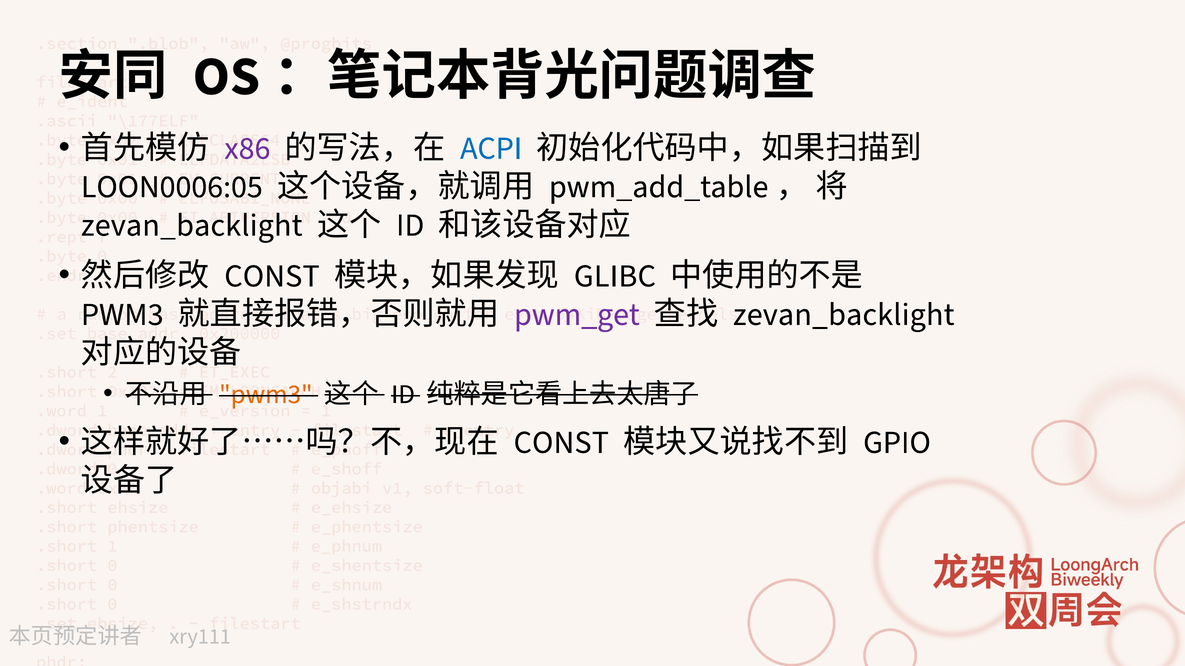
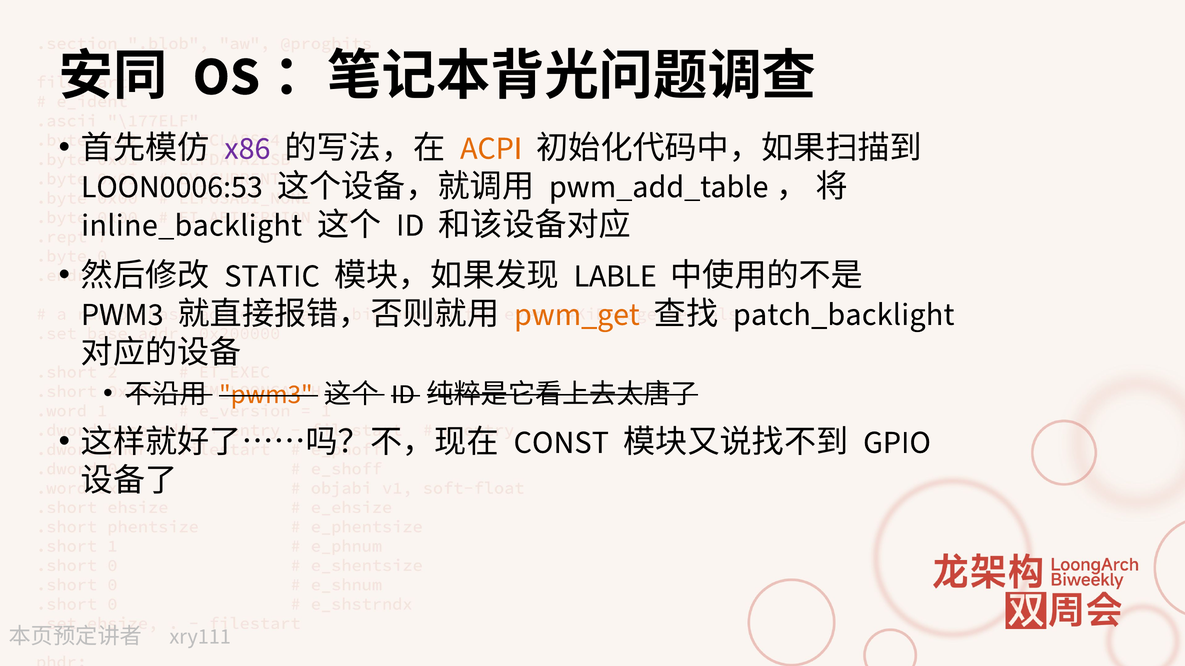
ACPI colour: blue -> orange
LOON0006:05: LOON0006:05 -> LOON0006:53
zevan_backlight at (192, 225): zevan_backlight -> inline_backlight
CONST at (272, 276): CONST -> STATIC
GLIBC: GLIBC -> LABLE
pwm_get colour: purple -> orange
zevan_backlight at (844, 315): zevan_backlight -> patch_backlight
